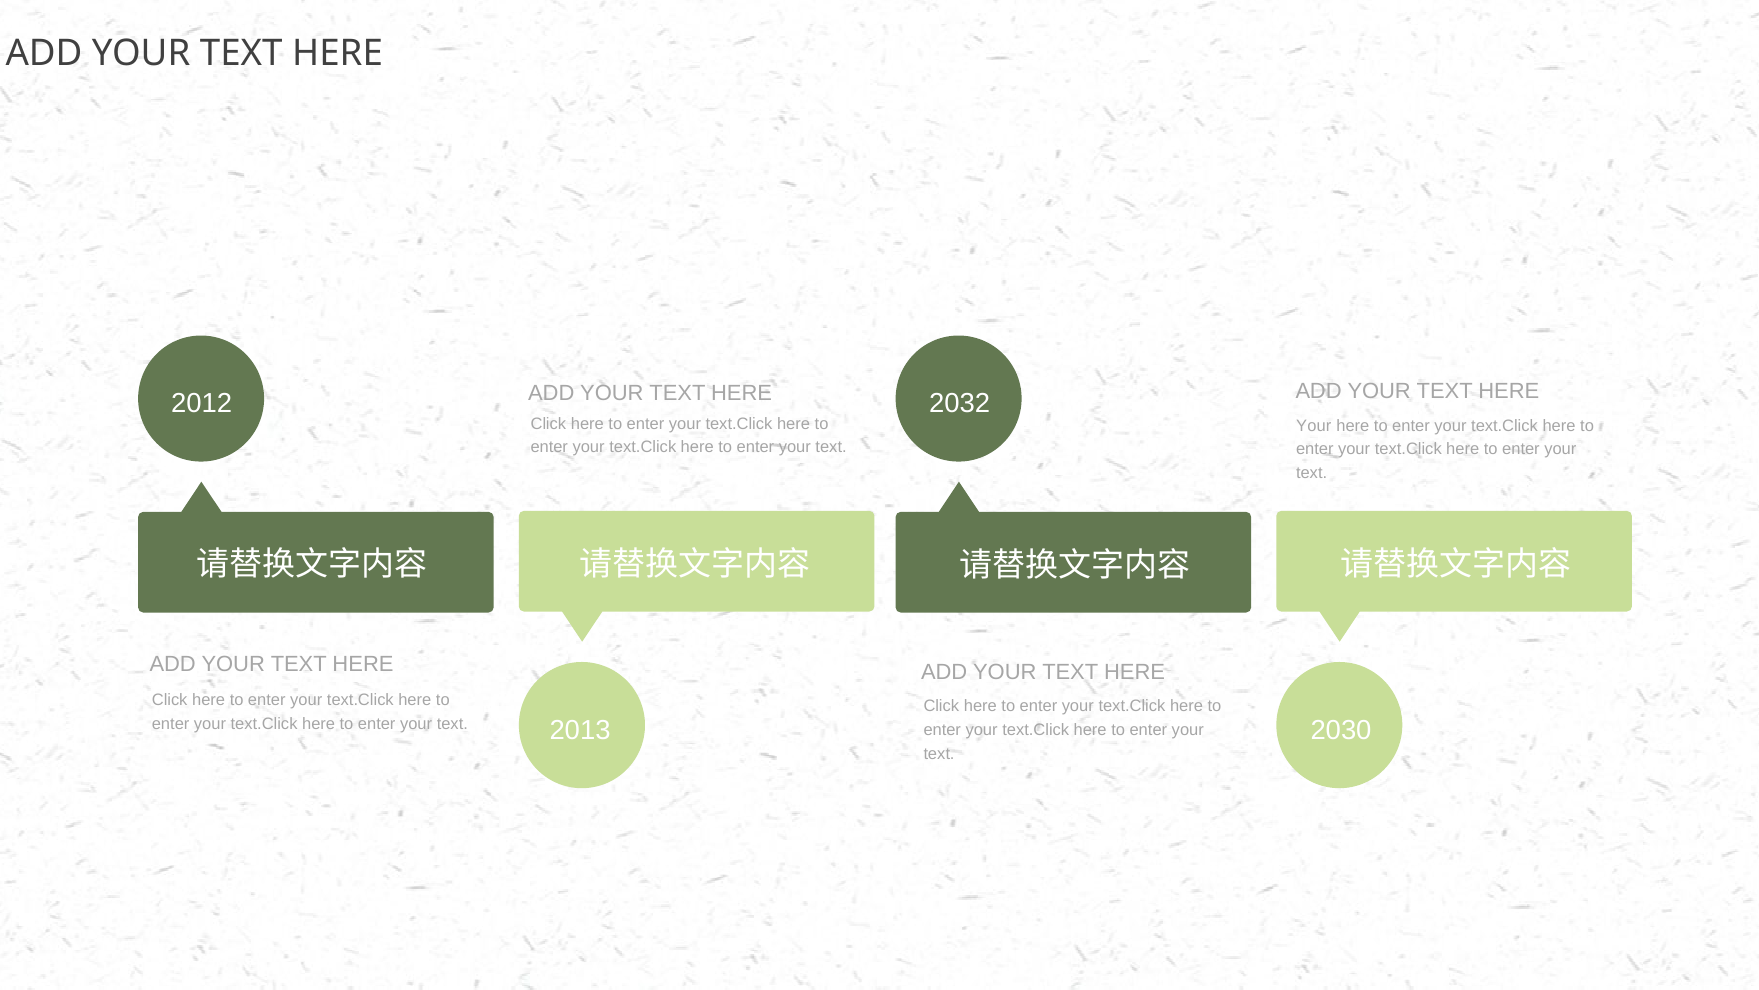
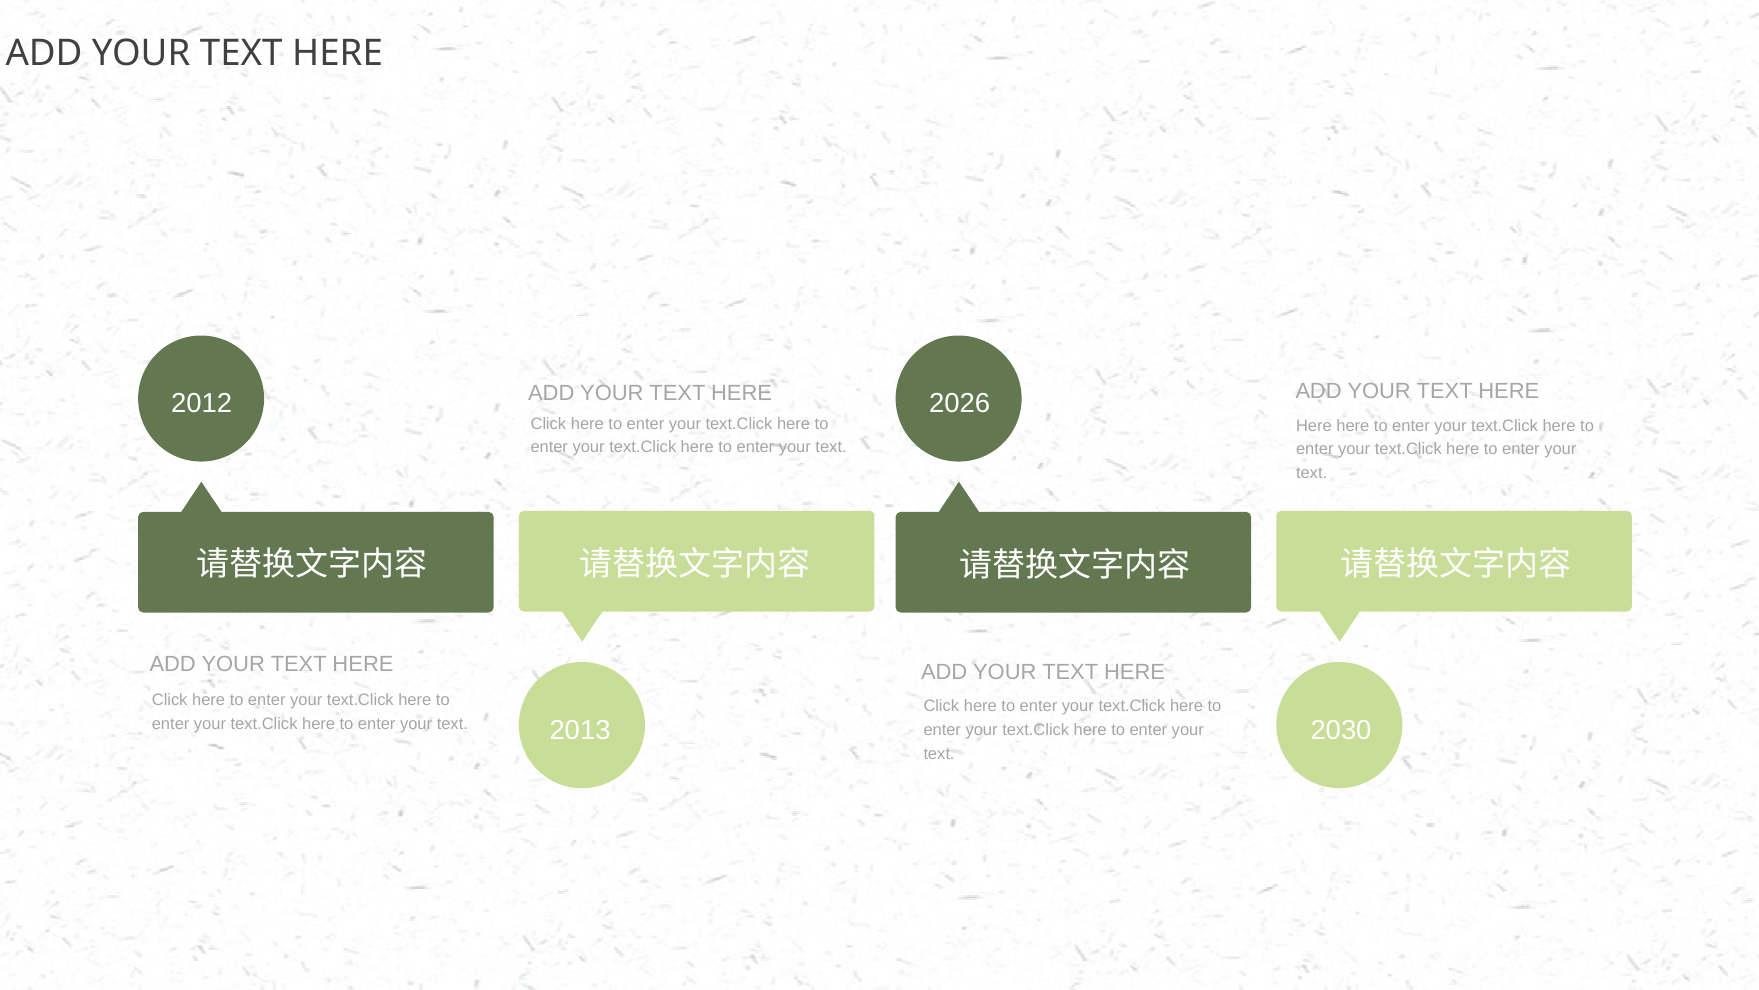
2032: 2032 -> 2026
Your at (1314, 425): Your -> Here
